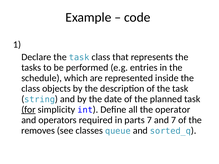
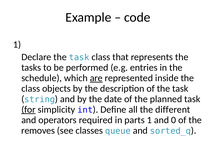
are underline: none -> present
operator: operator -> different
parts 7: 7 -> 1
and 7: 7 -> 0
